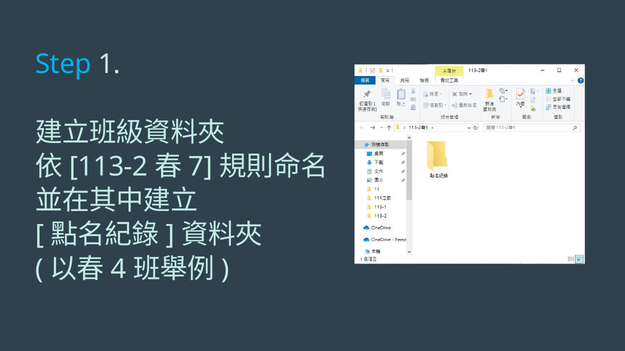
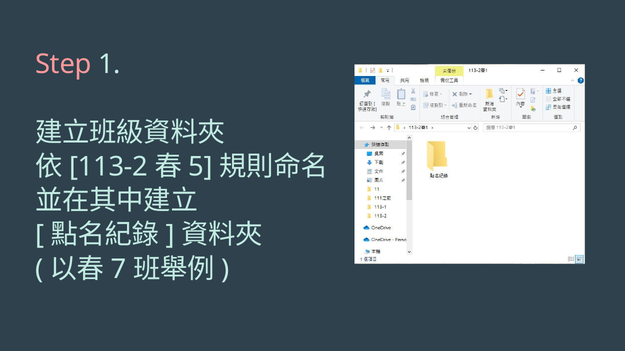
Step colour: light blue -> pink
7: 7 -> 5
4: 4 -> 7
